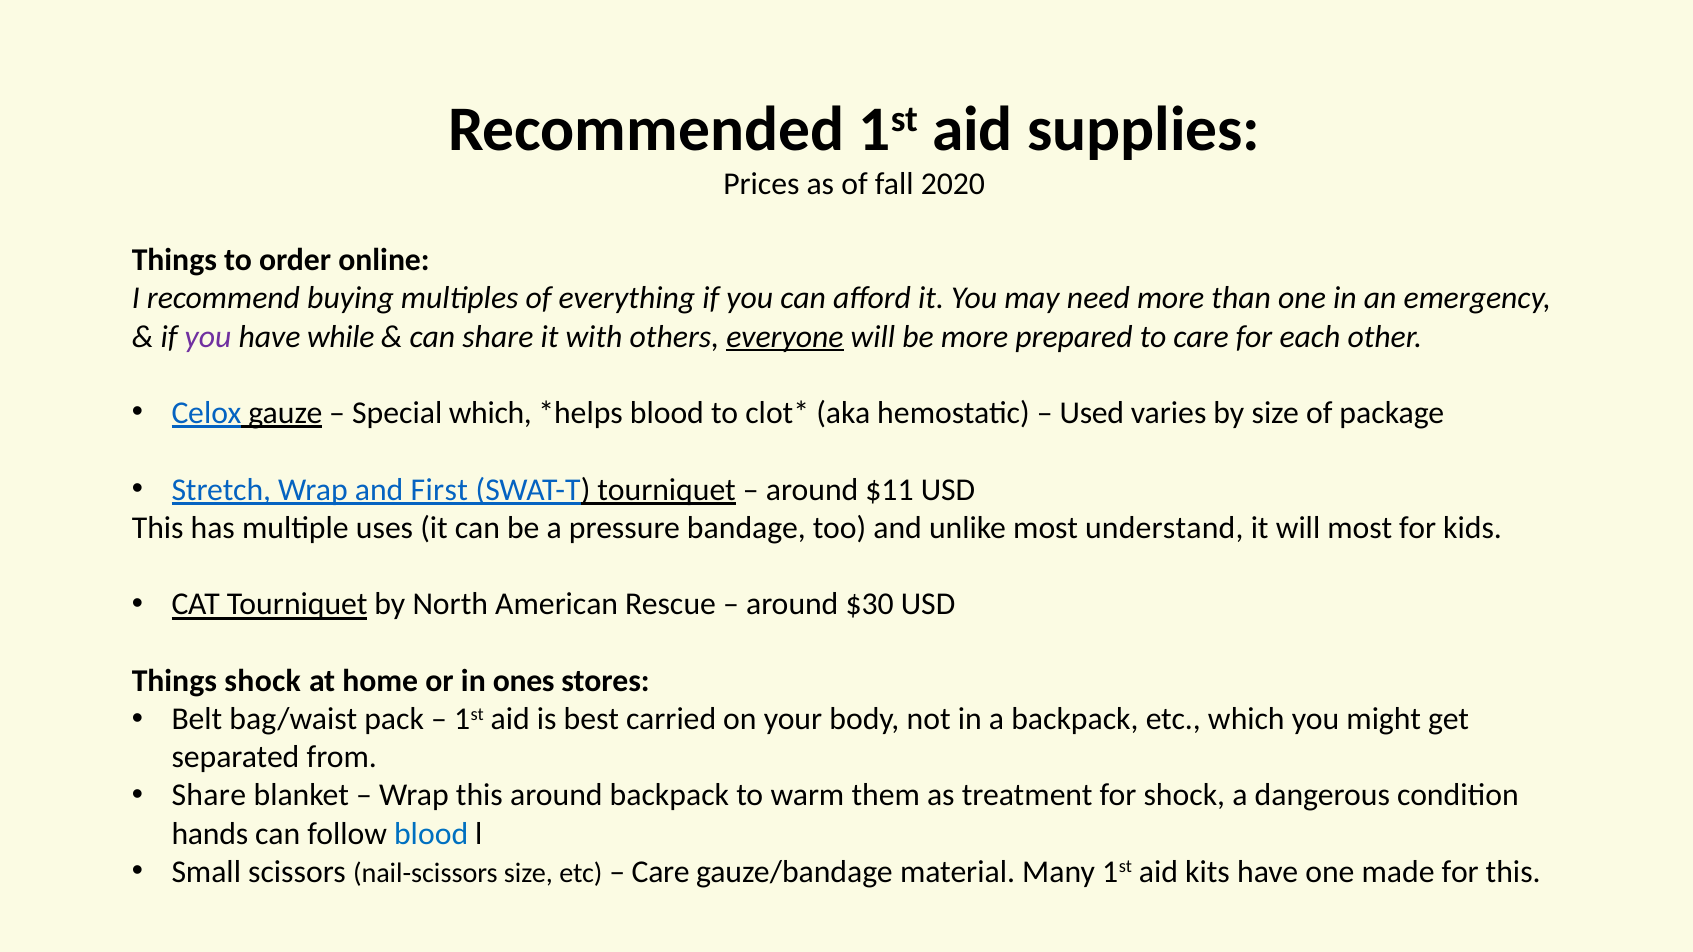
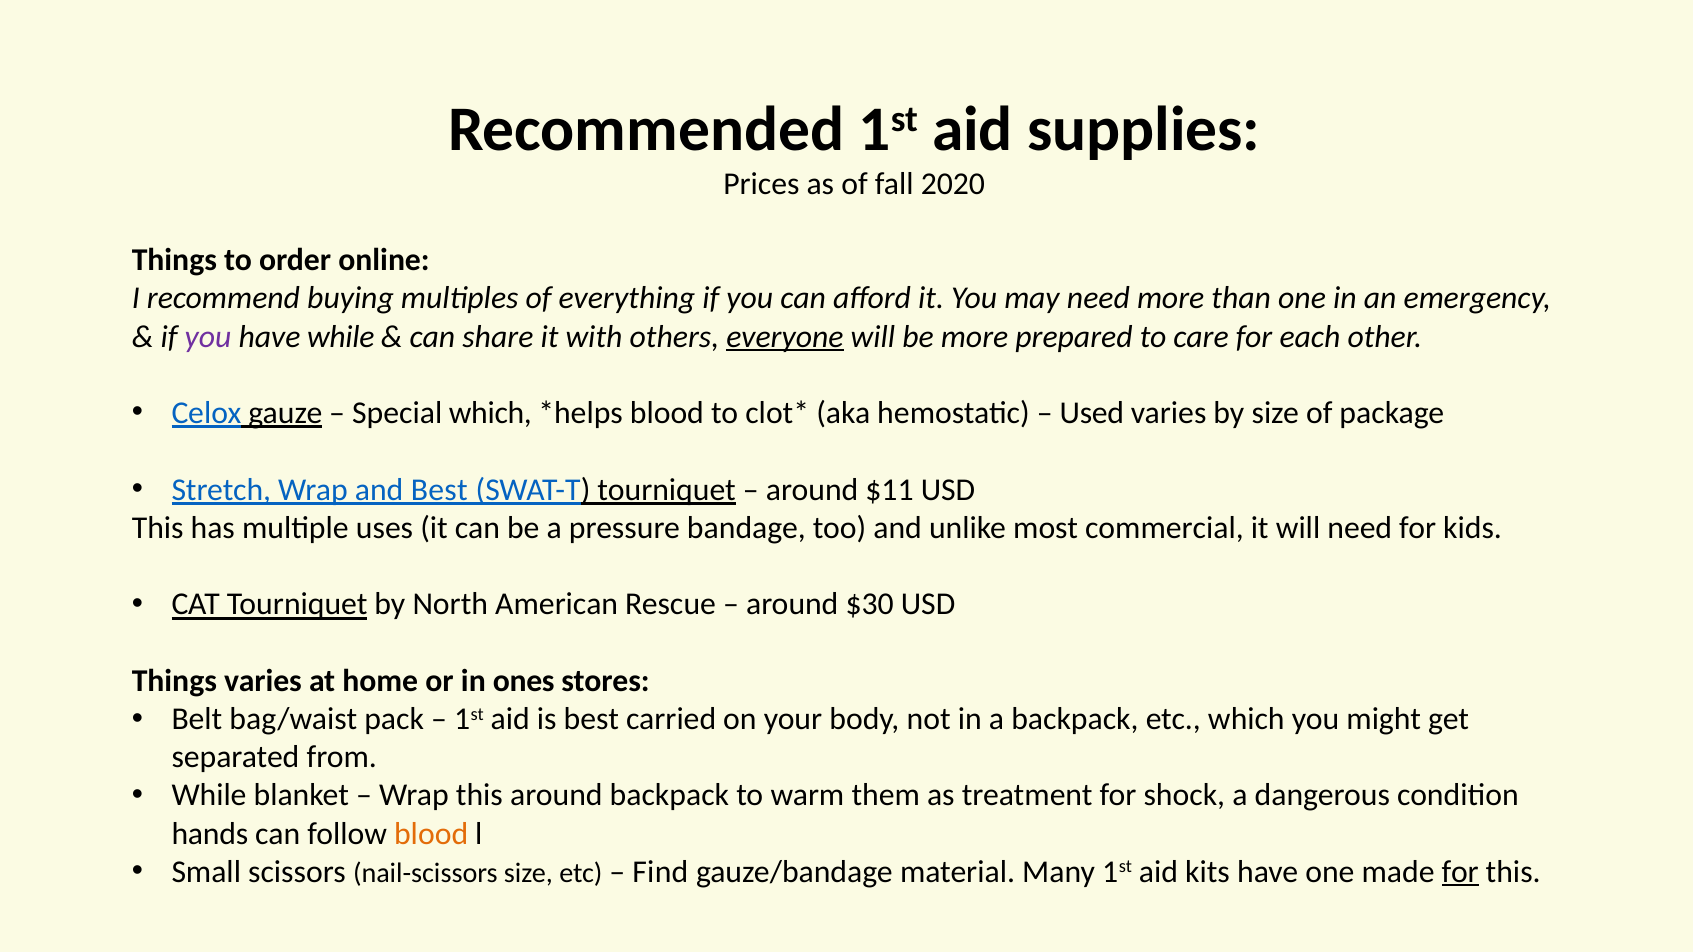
and First: First -> Best
understand: understand -> commercial
will most: most -> need
Things shock: shock -> varies
Share at (209, 796): Share -> While
blood at (431, 834) colour: blue -> orange
Care at (661, 872): Care -> Find
for at (1460, 872) underline: none -> present
